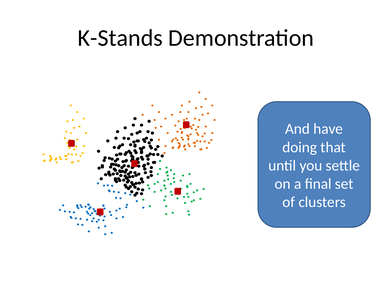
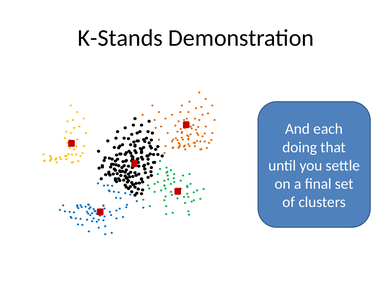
have: have -> each
